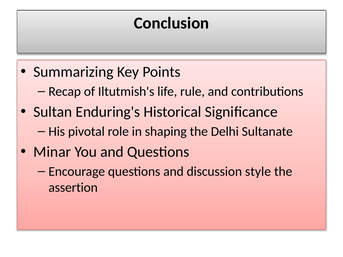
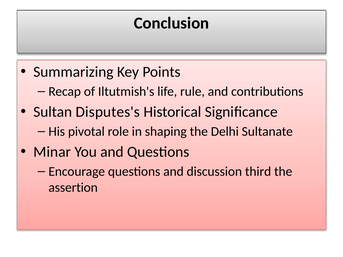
Enduring's: Enduring's -> Disputes's
style: style -> third
